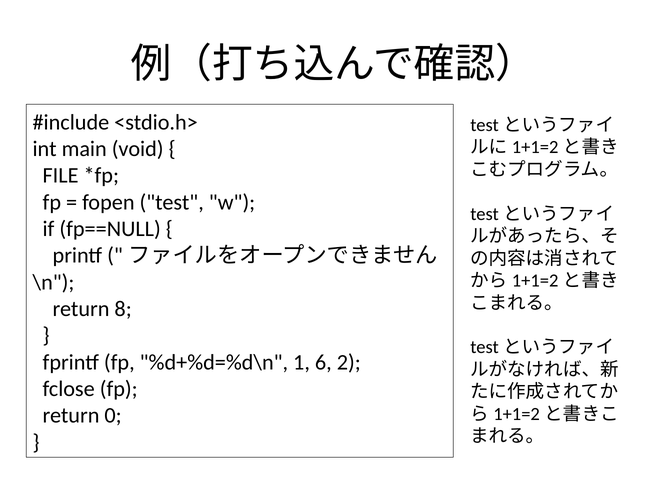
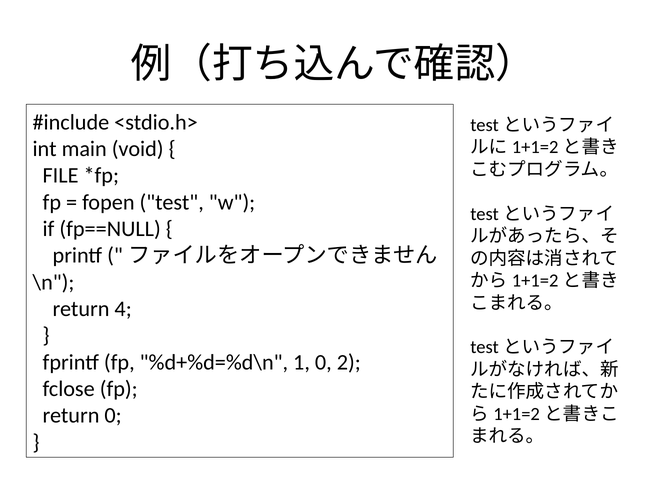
8: 8 -> 4
1 6: 6 -> 0
